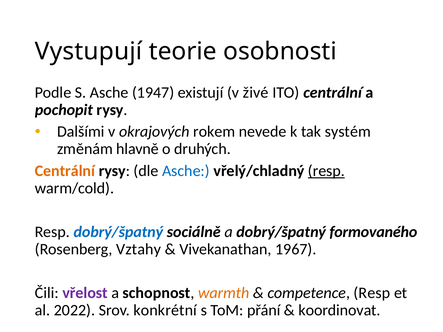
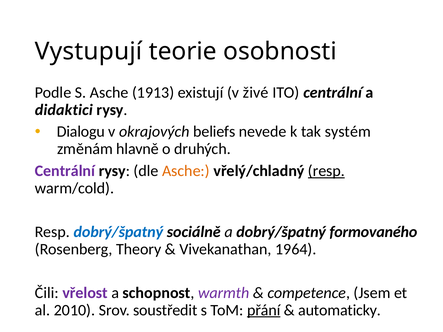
1947: 1947 -> 1913
pochopit: pochopit -> didaktici
Dalšími: Dalšími -> Dialogu
rokem: rokem -> beliefs
Centrální at (65, 171) colour: orange -> purple
Asche at (186, 171) colour: blue -> orange
Vztahy: Vztahy -> Theory
1967: 1967 -> 1964
warmth colour: orange -> purple
competence Resp: Resp -> Jsem
2022: 2022 -> 2010
konkrétní: konkrétní -> soustředit
přání underline: none -> present
koordinovat: koordinovat -> automaticky
